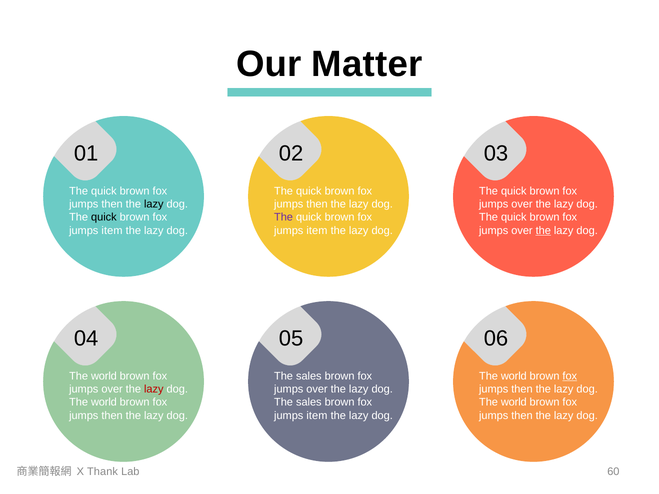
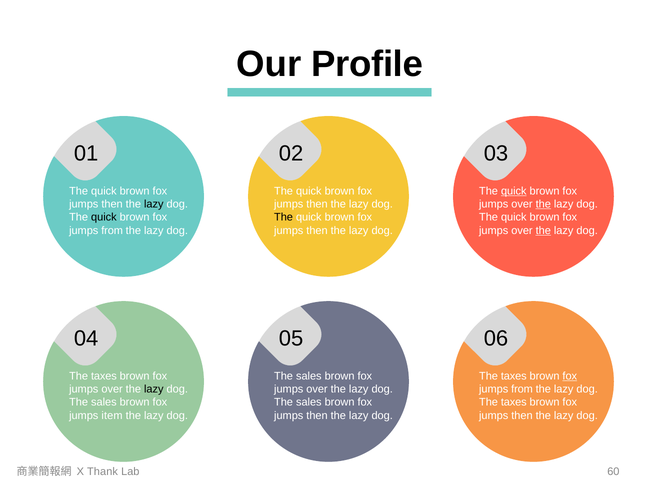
Matter: Matter -> Profile
quick at (514, 191) underline: none -> present
the at (543, 204) underline: none -> present
The at (284, 217) colour: purple -> black
item at (112, 231): item -> from
item at (317, 231): item -> then
world at (104, 376): world -> taxes
world at (514, 376): world -> taxes
lazy at (154, 389) colour: red -> black
then at (522, 389): then -> from
world at (104, 403): world -> sales
world at (514, 403): world -> taxes
then at (112, 416): then -> item
item at (317, 416): item -> then
